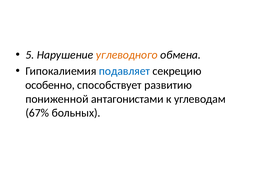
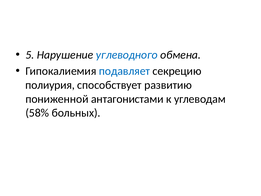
углеводного colour: orange -> blue
особенно: особенно -> полиурия
67%: 67% -> 58%
